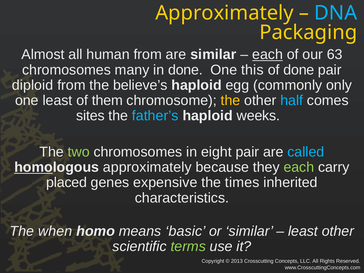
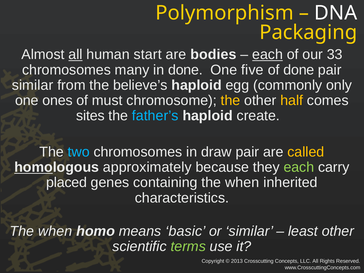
Approximately at (225, 13): Approximately -> Polymorphism
DNA colour: light blue -> white
all at (76, 55) underline: none -> present
human from: from -> start
are similar: similar -> bodies
63: 63 -> 33
this: this -> five
diploid at (33, 85): diploid -> similar
one least: least -> ones
them: them -> must
half colour: light blue -> yellow
weeks: weeks -> create
two colour: light green -> light blue
eight: eight -> draw
called colour: light blue -> yellow
expensive: expensive -> containing
times at (242, 183): times -> when
